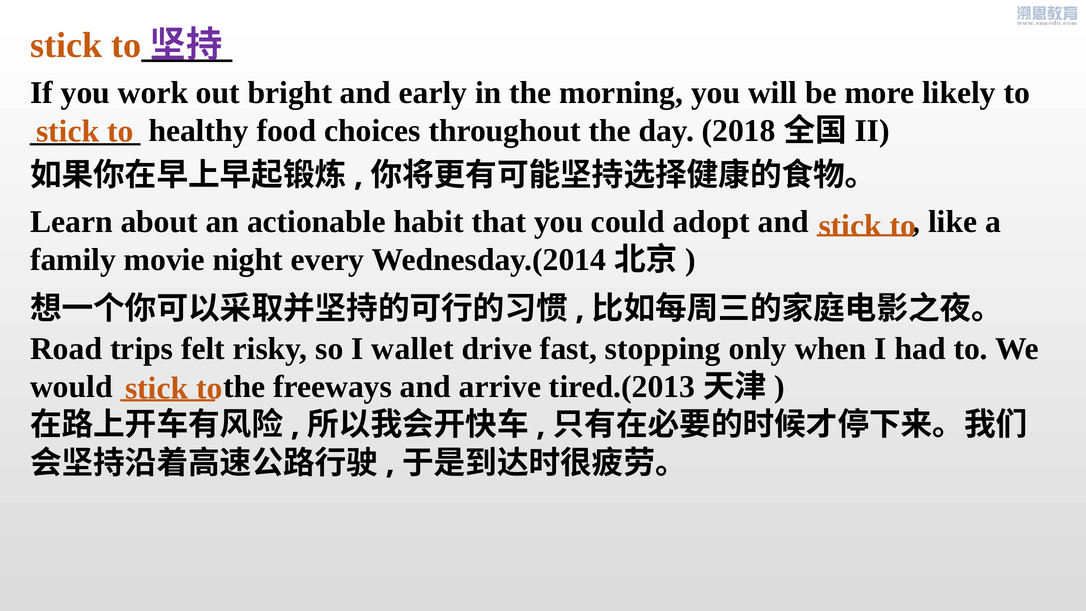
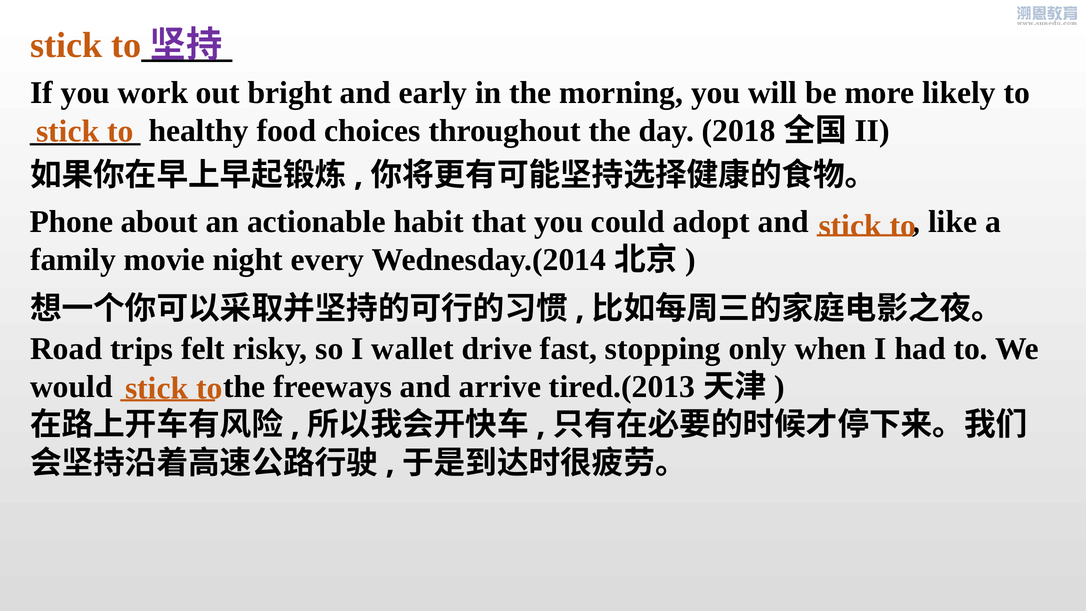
Learn: Learn -> Phone
